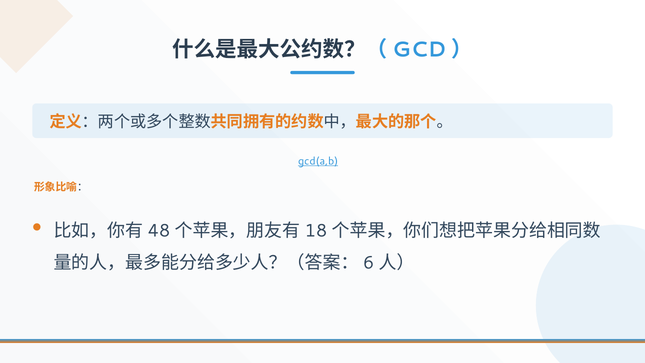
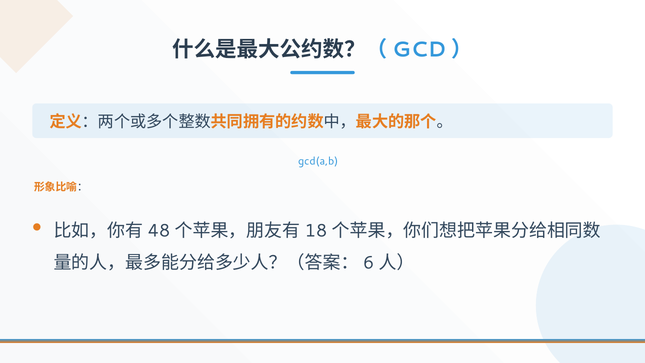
gcd(a,b underline: present -> none
